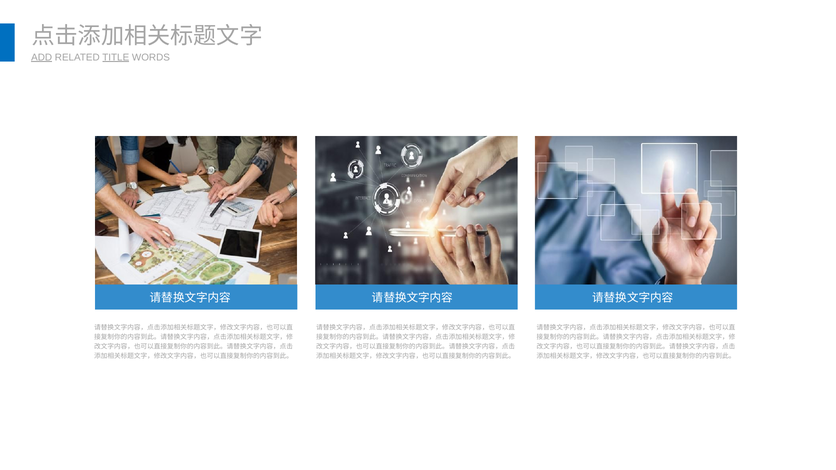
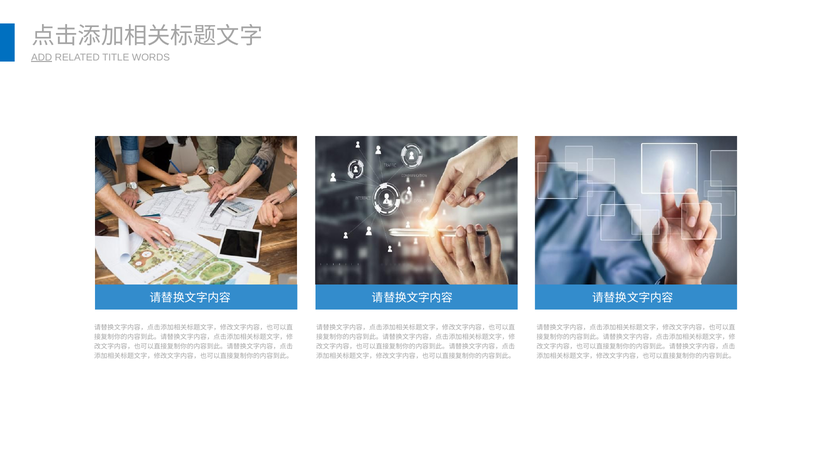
TITLE underline: present -> none
